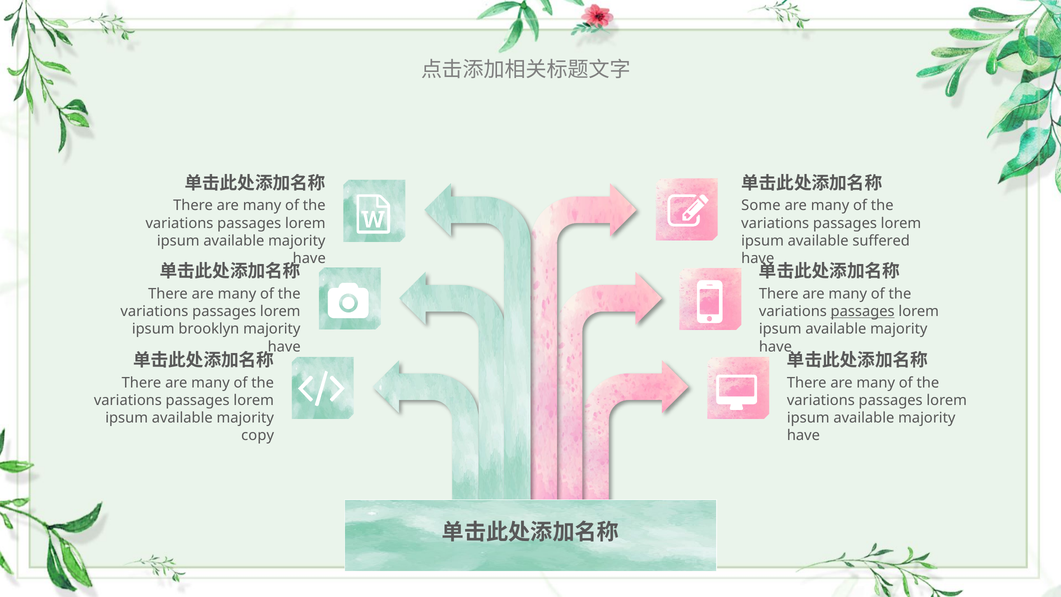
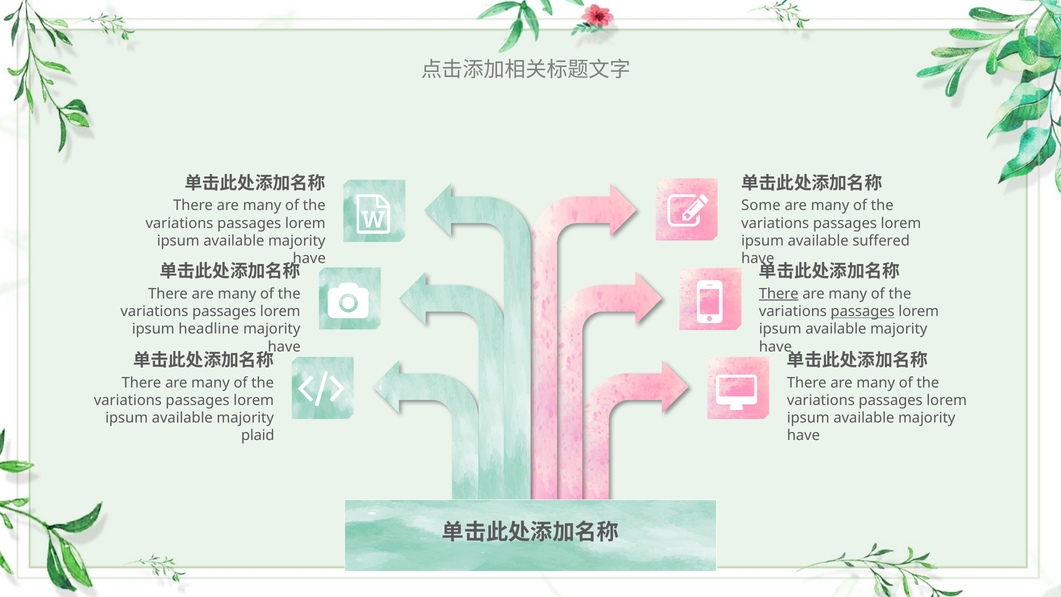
There at (779, 294) underline: none -> present
brooklyn: brooklyn -> headline
copy: copy -> plaid
